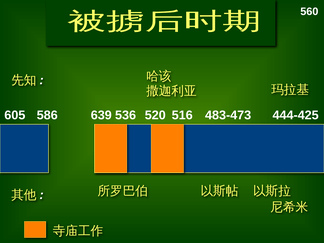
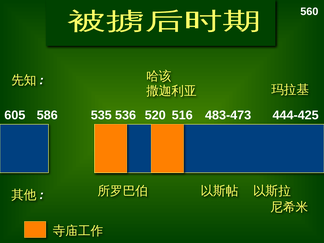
639: 639 -> 535
